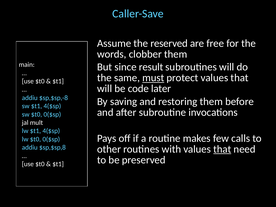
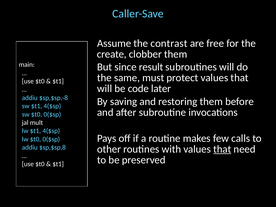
reserved: reserved -> contrast
words: words -> create
must underline: present -> none
